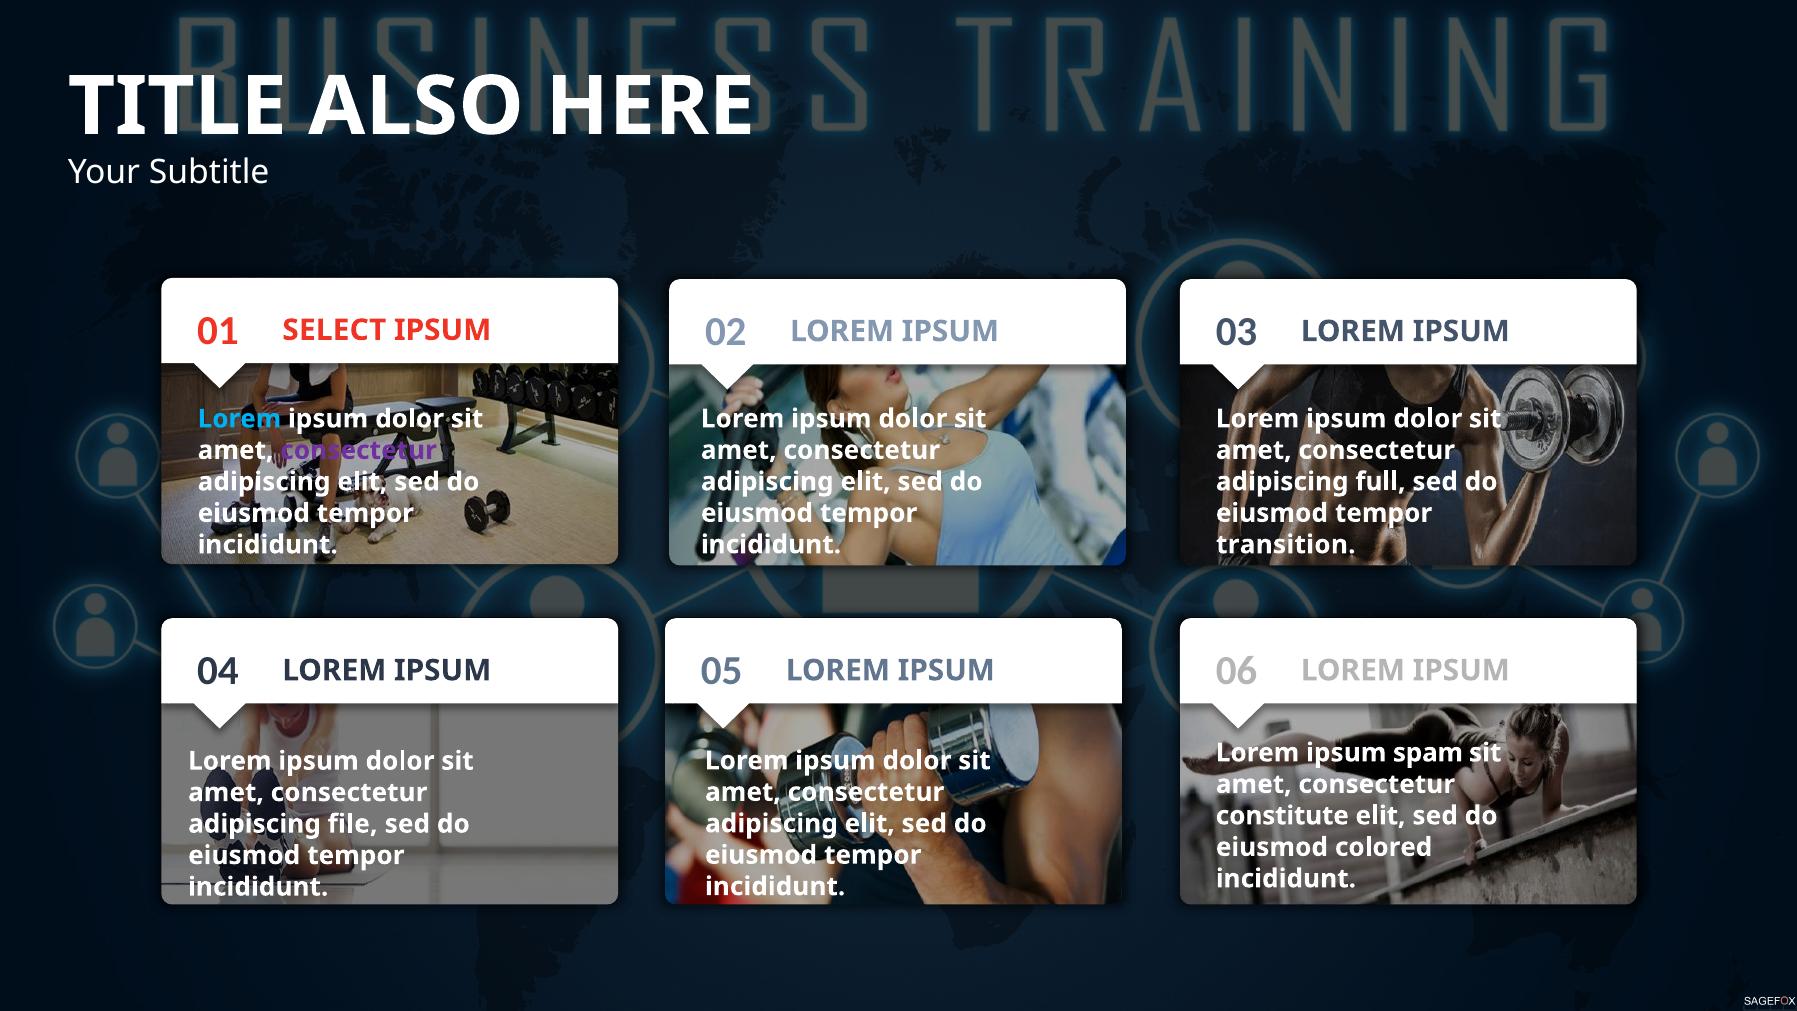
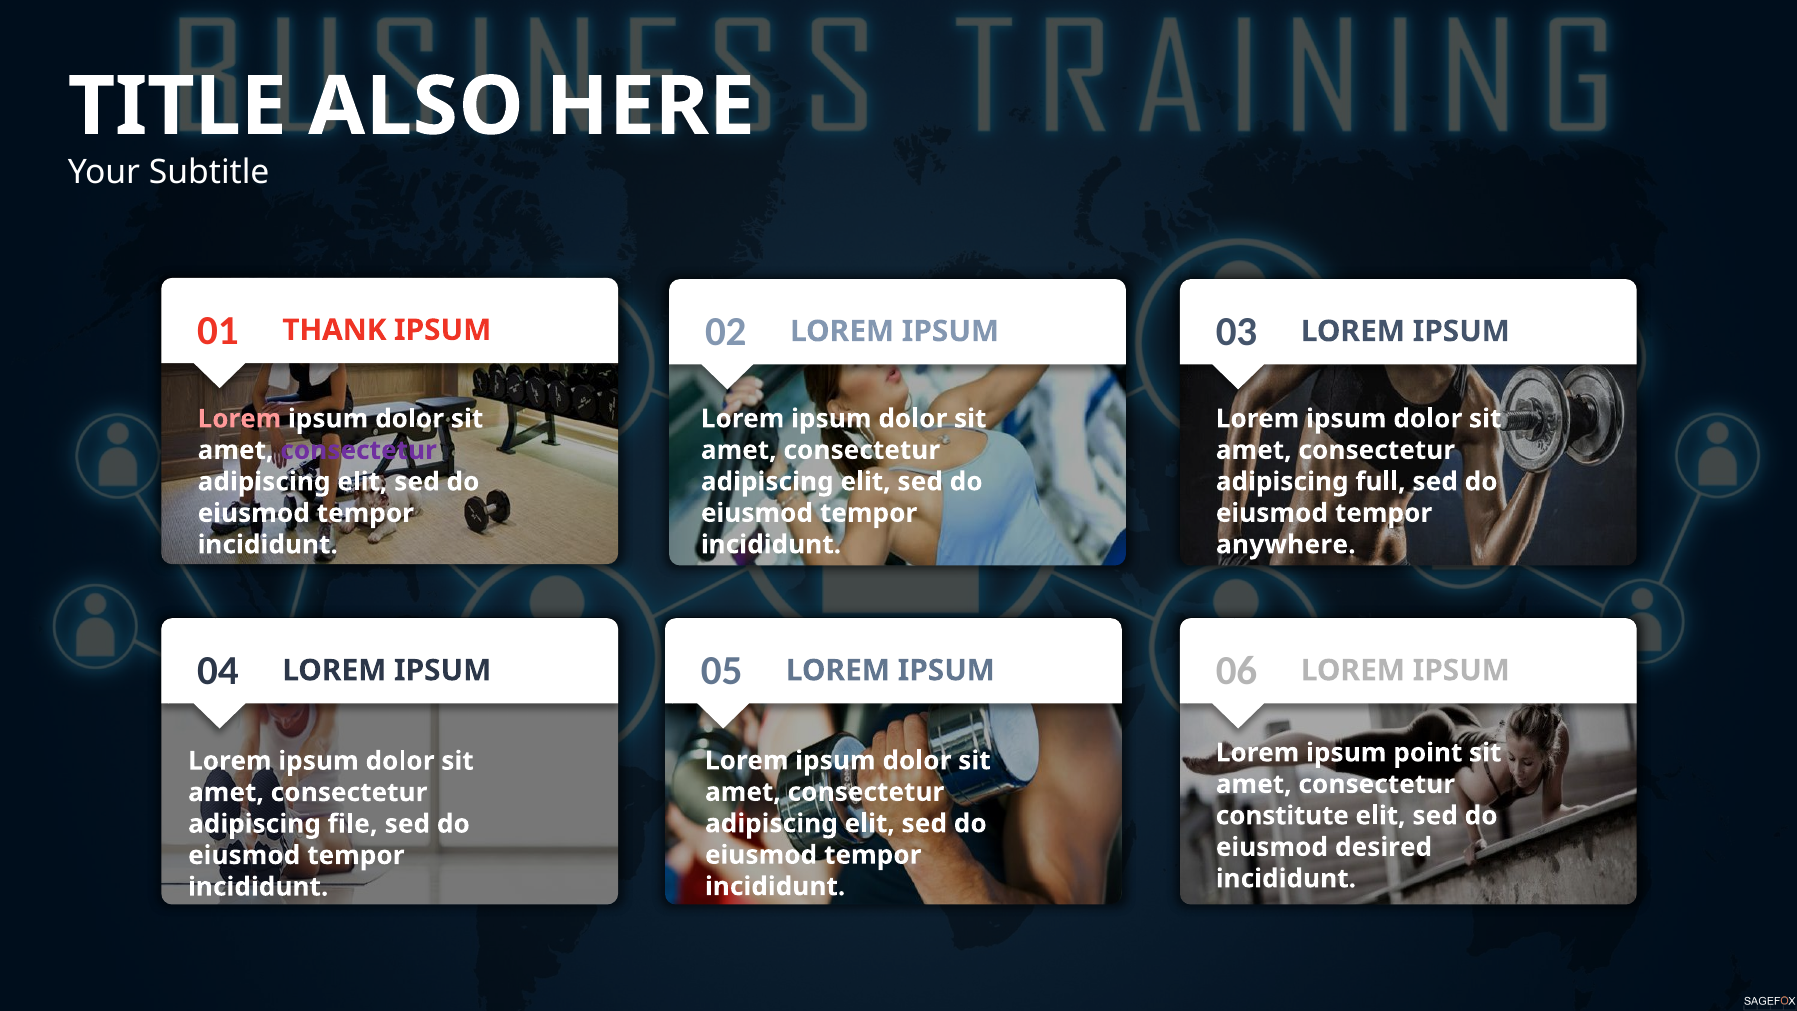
SELECT: SELECT -> THANK
Lorem at (239, 419) colour: light blue -> pink
transition: transition -> anywhere
spam: spam -> point
colored: colored -> desired
